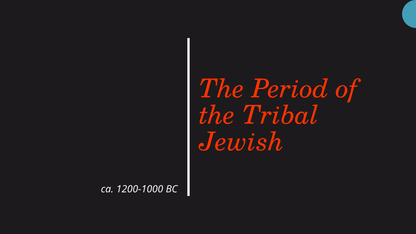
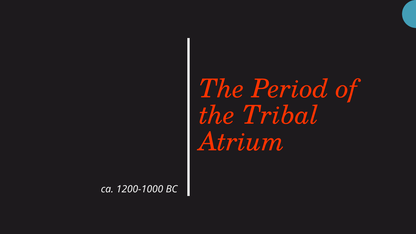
Jewish: Jewish -> Atrium
